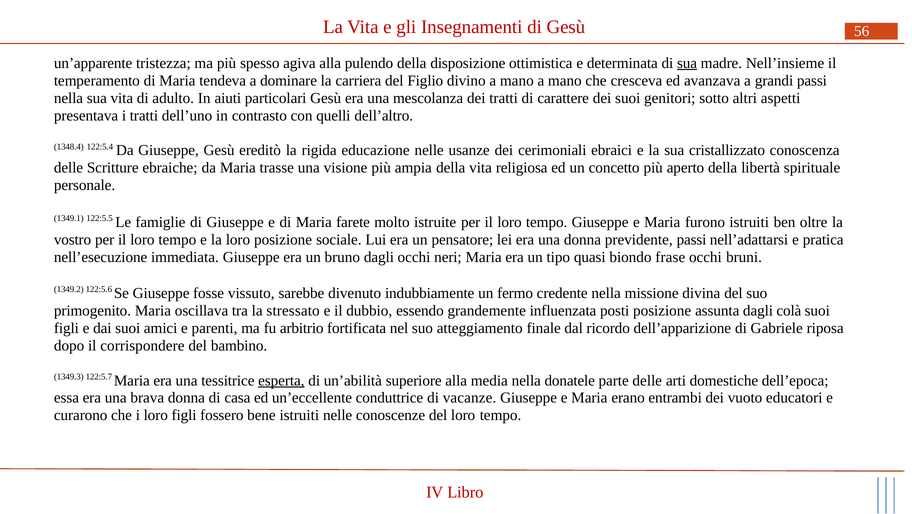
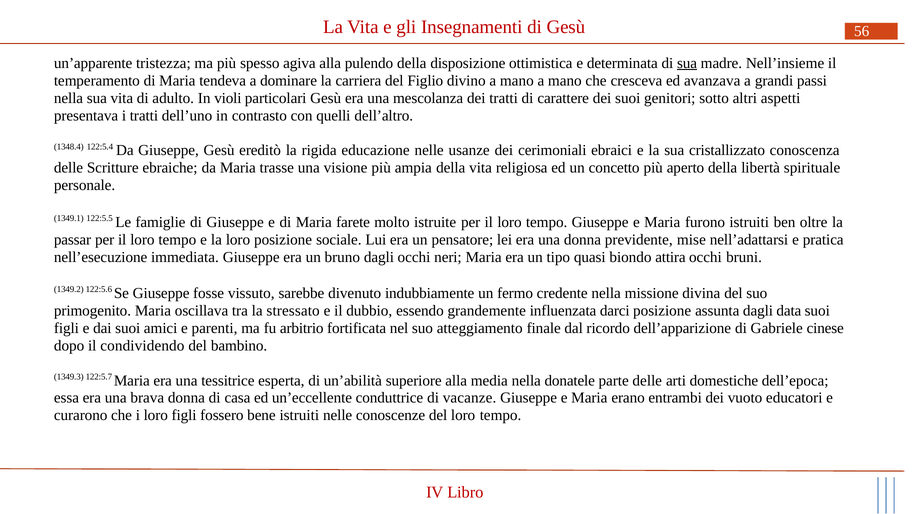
aiuti: aiuti -> violi
vostro: vostro -> passar
previdente passi: passi -> mise
frase: frase -> attira
posti: posti -> darci
colà: colà -> data
riposa: riposa -> cinese
corrispondere: corrispondere -> condividendo
esperta underline: present -> none
